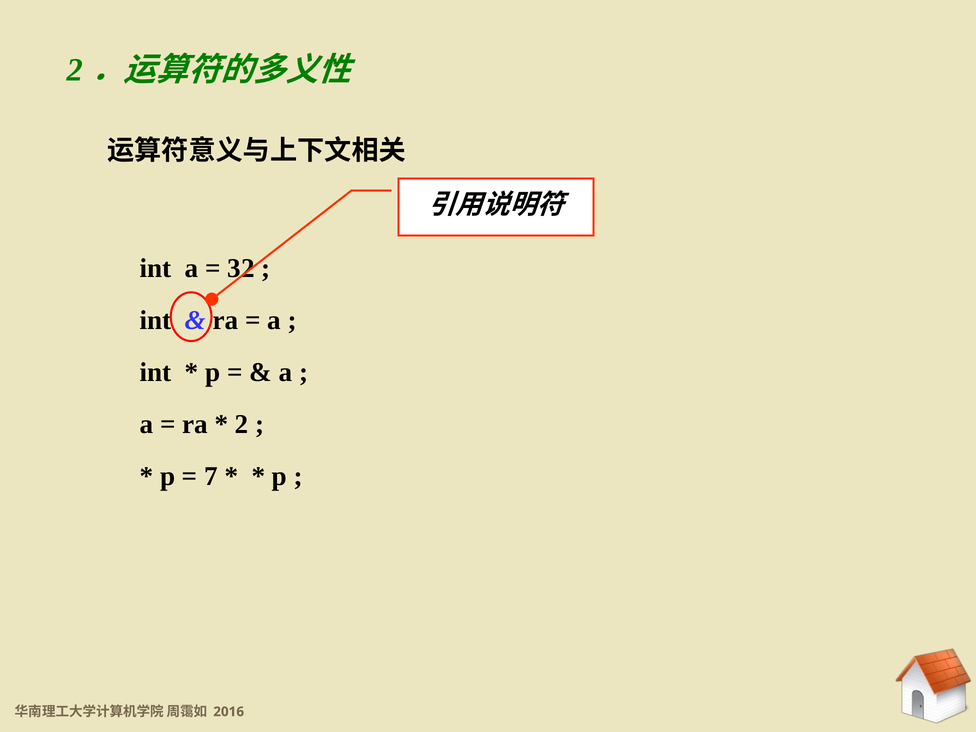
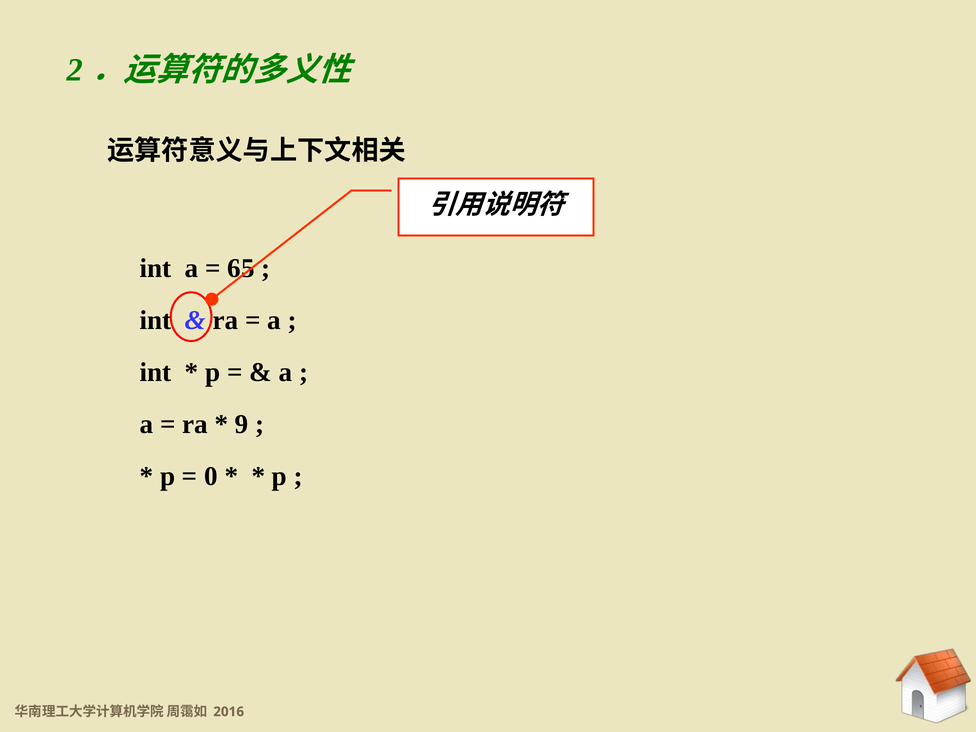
32: 32 -> 65
2: 2 -> 9
7: 7 -> 0
